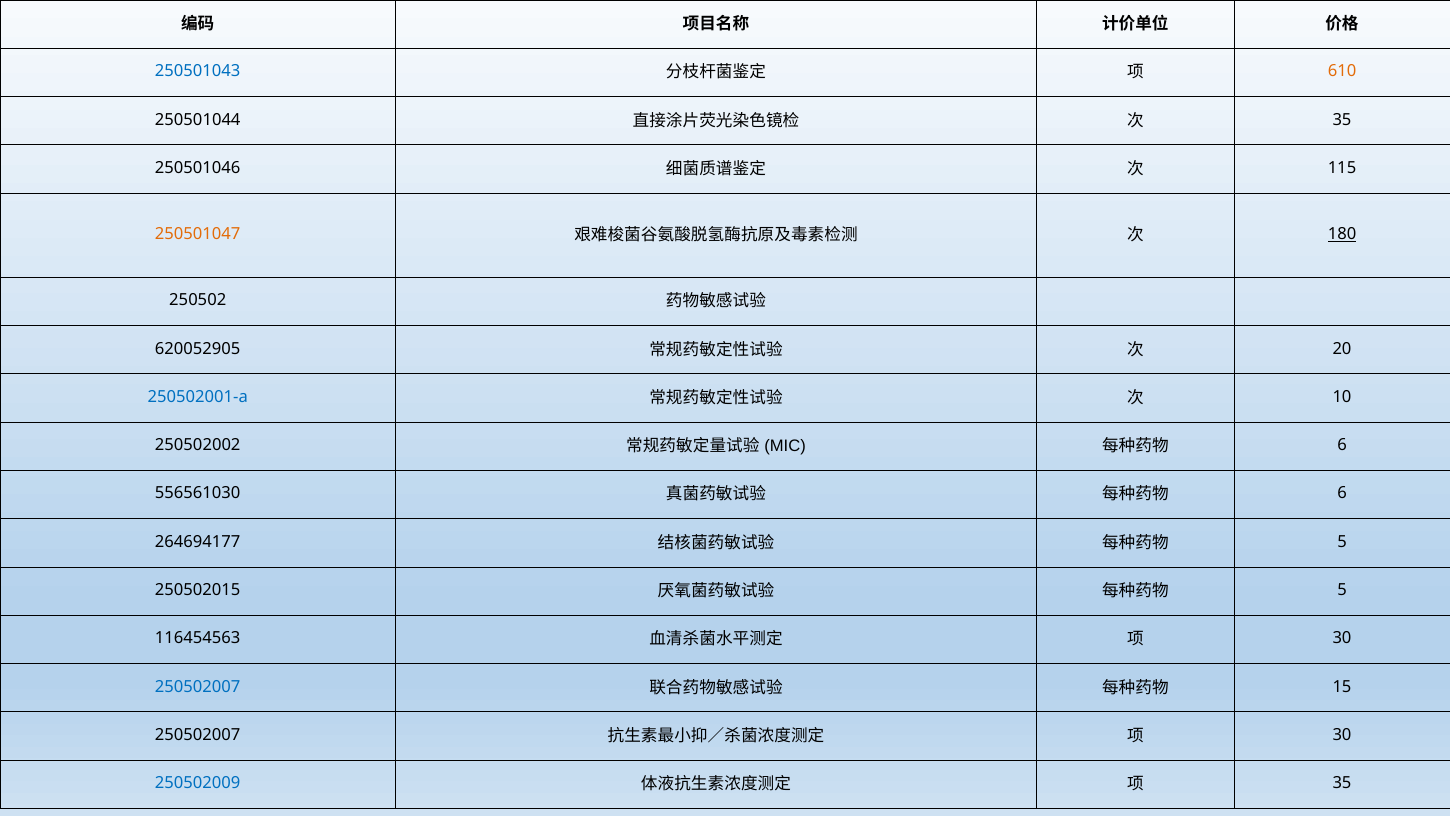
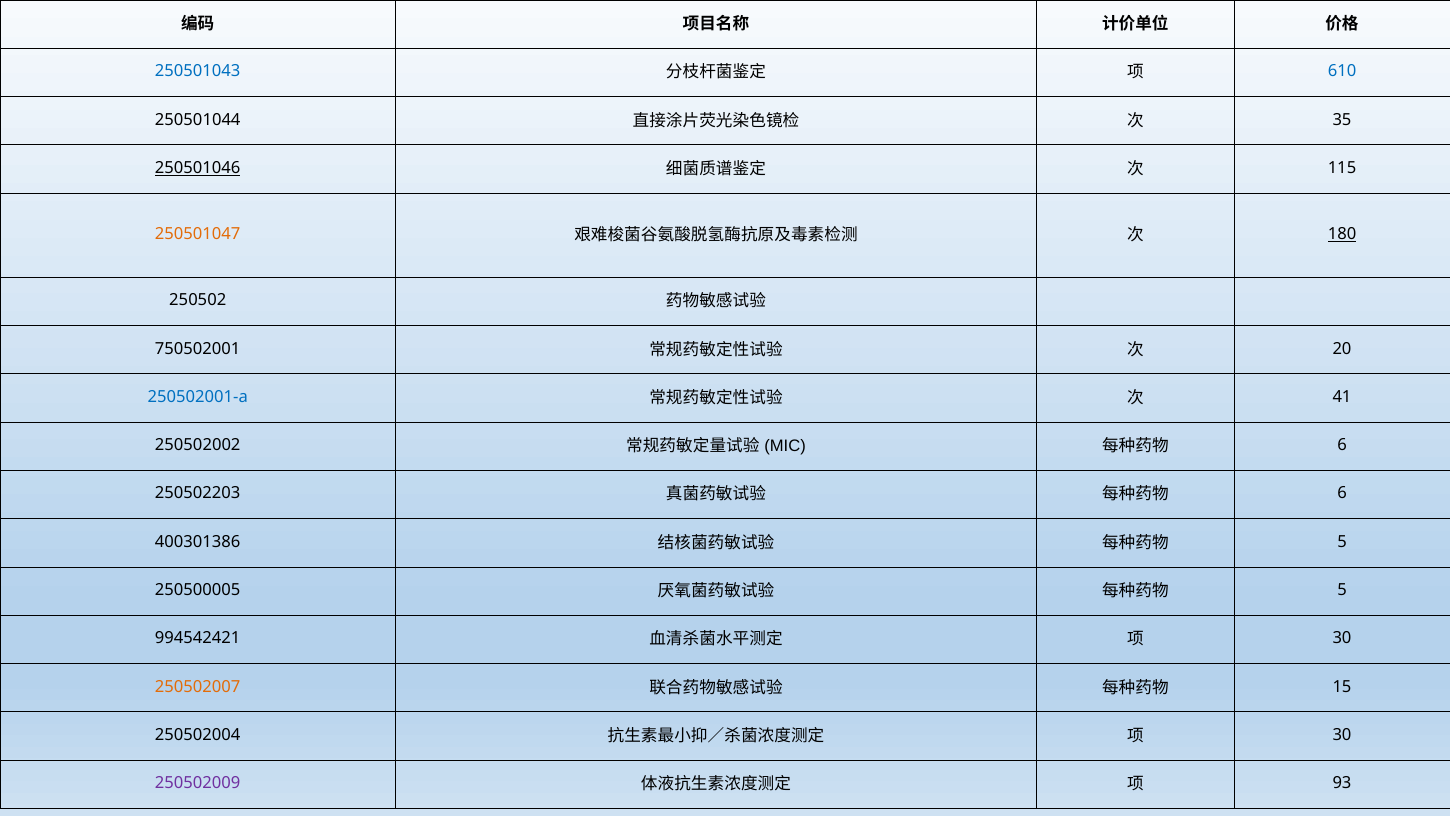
610 colour: orange -> blue
250501046 underline: none -> present
620052905: 620052905 -> 750502001
10: 10 -> 41
556561030: 556561030 -> 250502203
264694177: 264694177 -> 400301386
250502015: 250502015 -> 250500005
116454563: 116454563 -> 994542421
250502007 at (198, 686) colour: blue -> orange
250502007 at (198, 735): 250502007 -> 250502004
250502009 colour: blue -> purple
35 at (1342, 783): 35 -> 93
